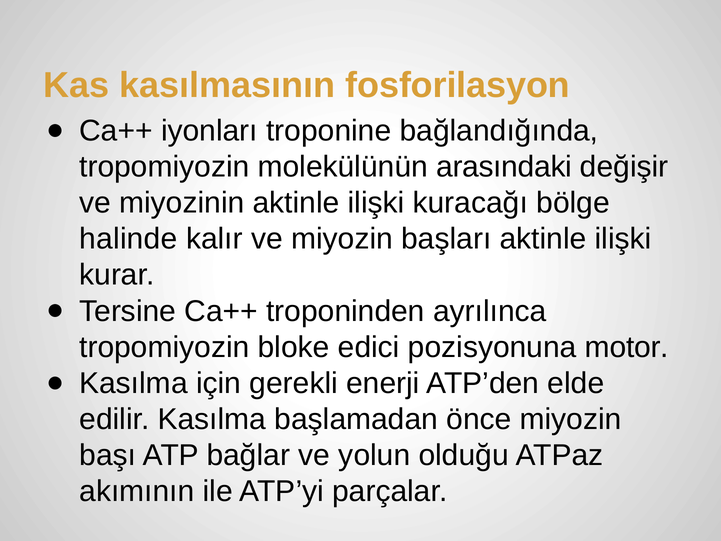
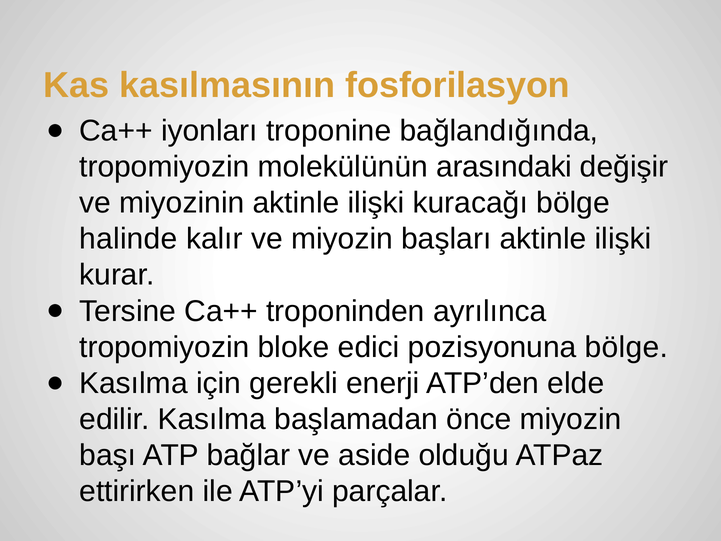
pozisyonuna motor: motor -> bölge
yolun: yolun -> aside
akımının: akımının -> ettirirken
